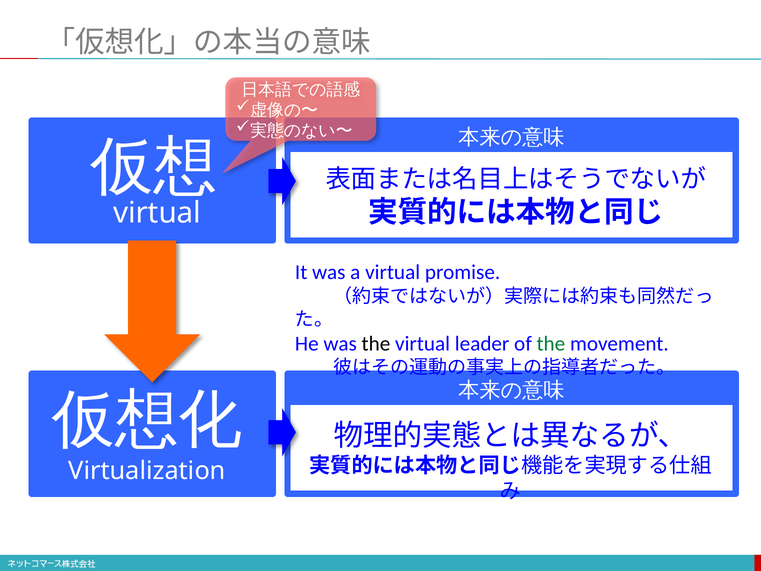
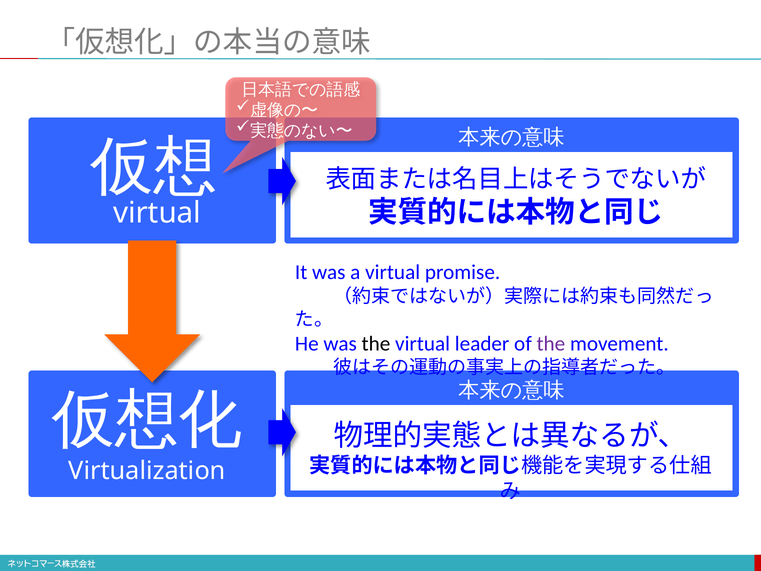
the at (551, 343) colour: green -> purple
